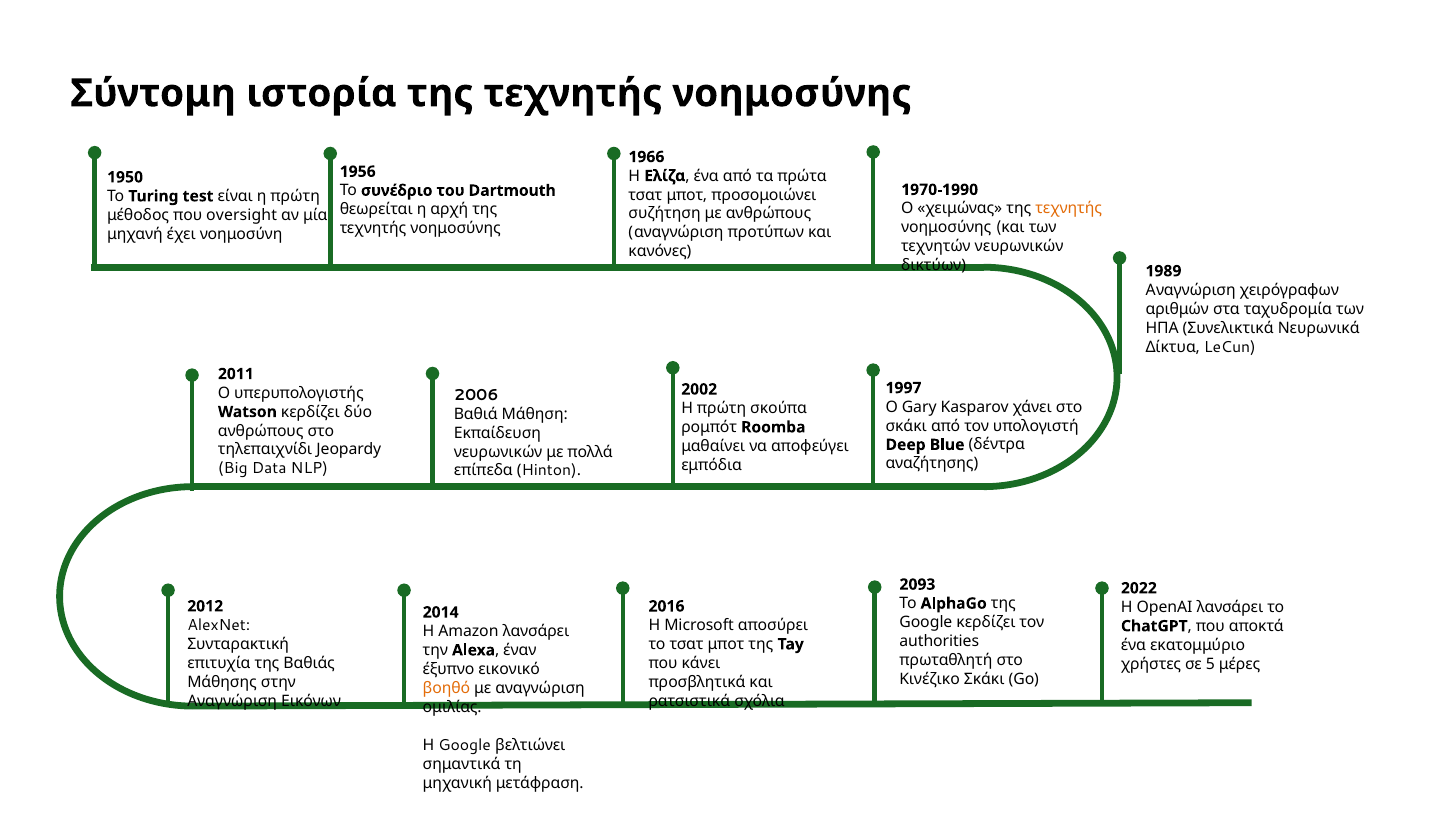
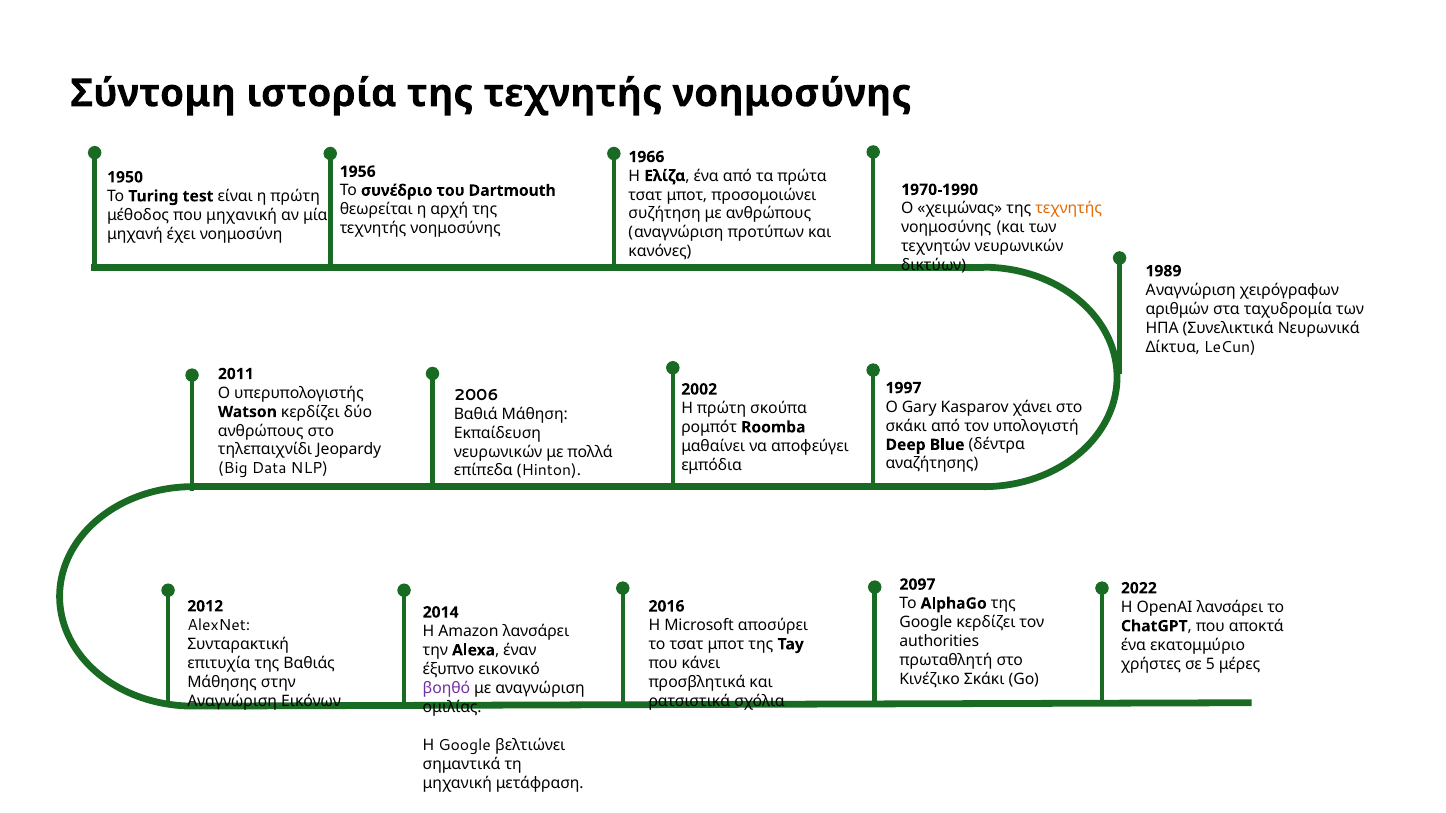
που oversight: oversight -> μηχανική
2093: 2093 -> 2097
βοηθό colour: orange -> purple
